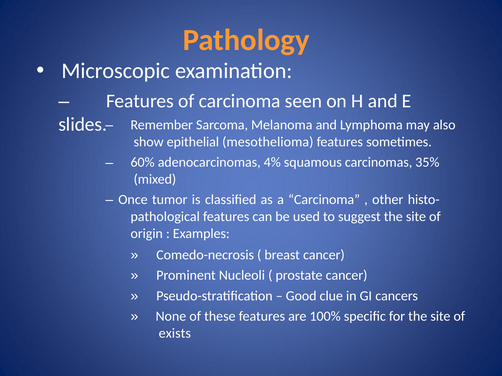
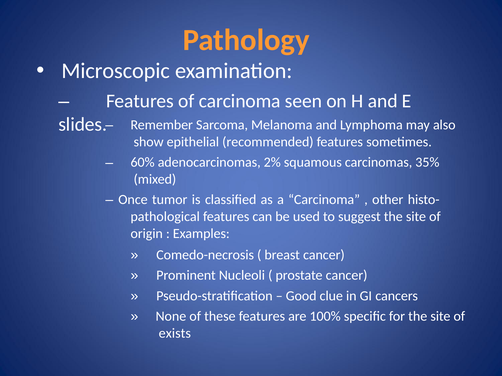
mesothelioma: mesothelioma -> recommended
4%: 4% -> 2%
